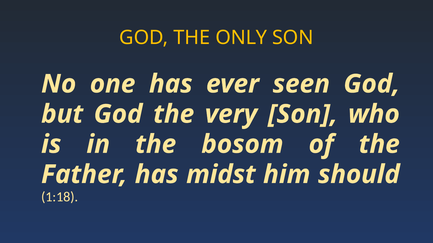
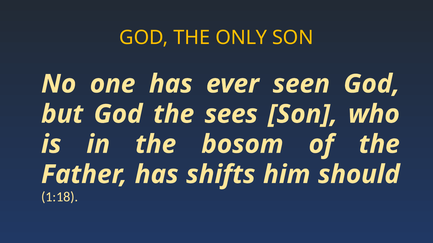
very: very -> sees
midst: midst -> shifts
